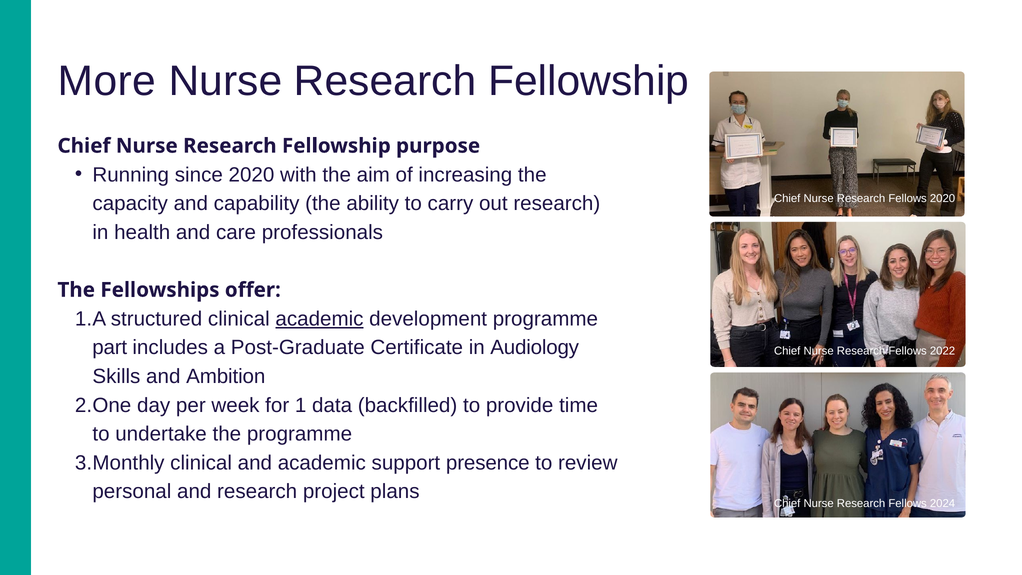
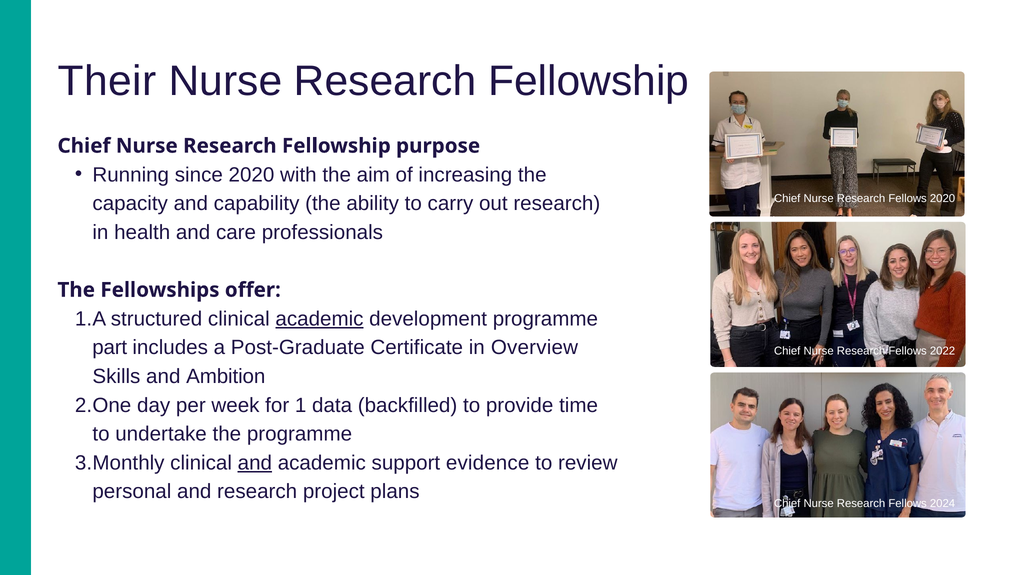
More: More -> Their
Audiology: Audiology -> Overview
and at (255, 463) underline: none -> present
presence: presence -> evidence
